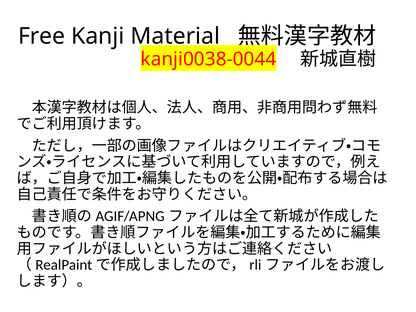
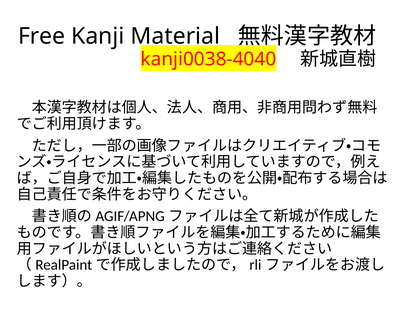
kanji0038-0044: kanji0038-0044 -> kanji0038-4040
